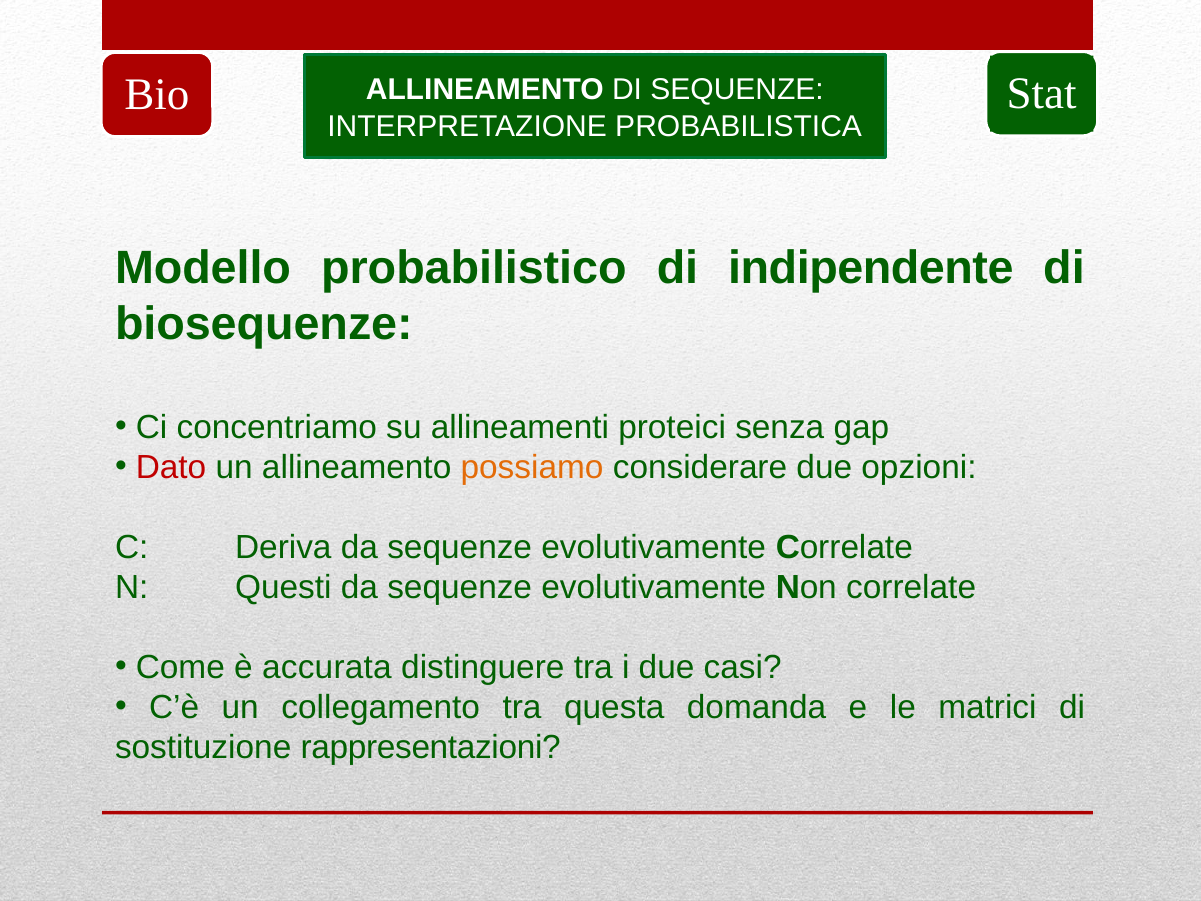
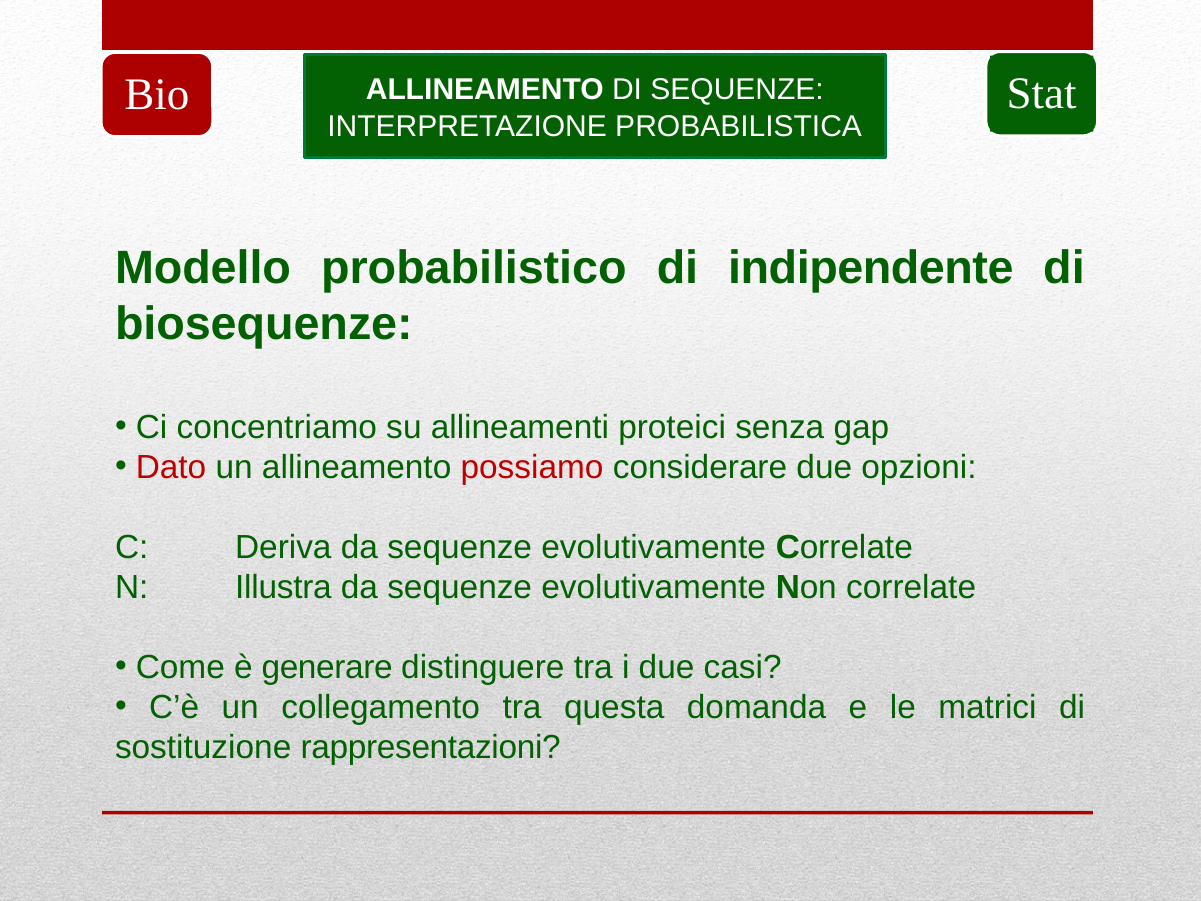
possiamo colour: orange -> red
Questi: Questi -> Illustra
accurata: accurata -> generare
